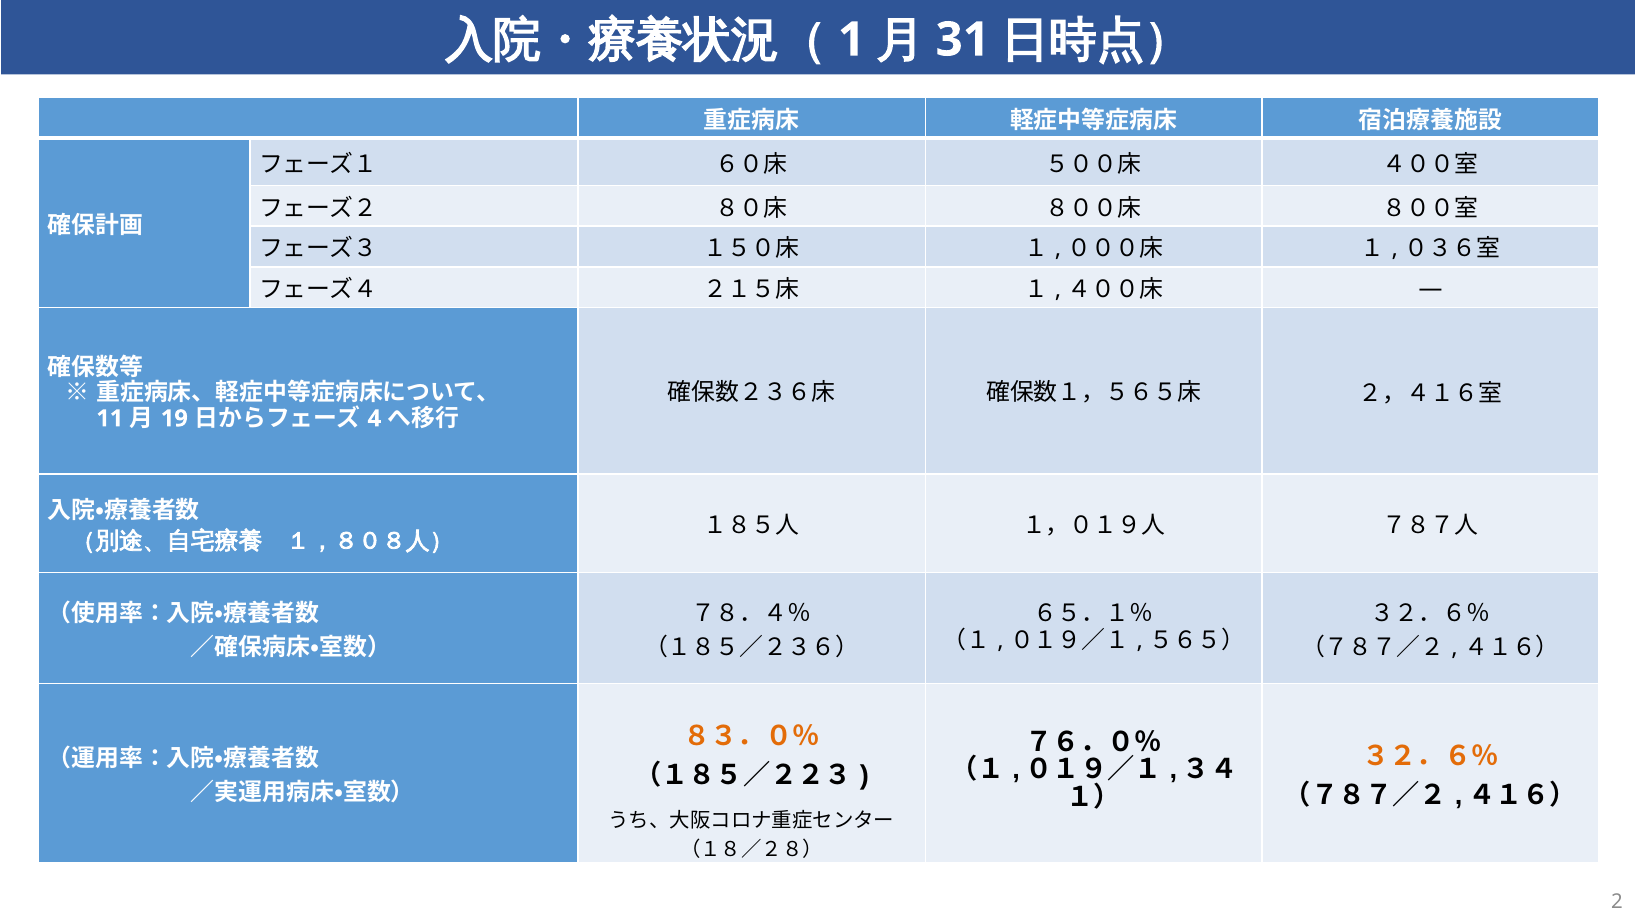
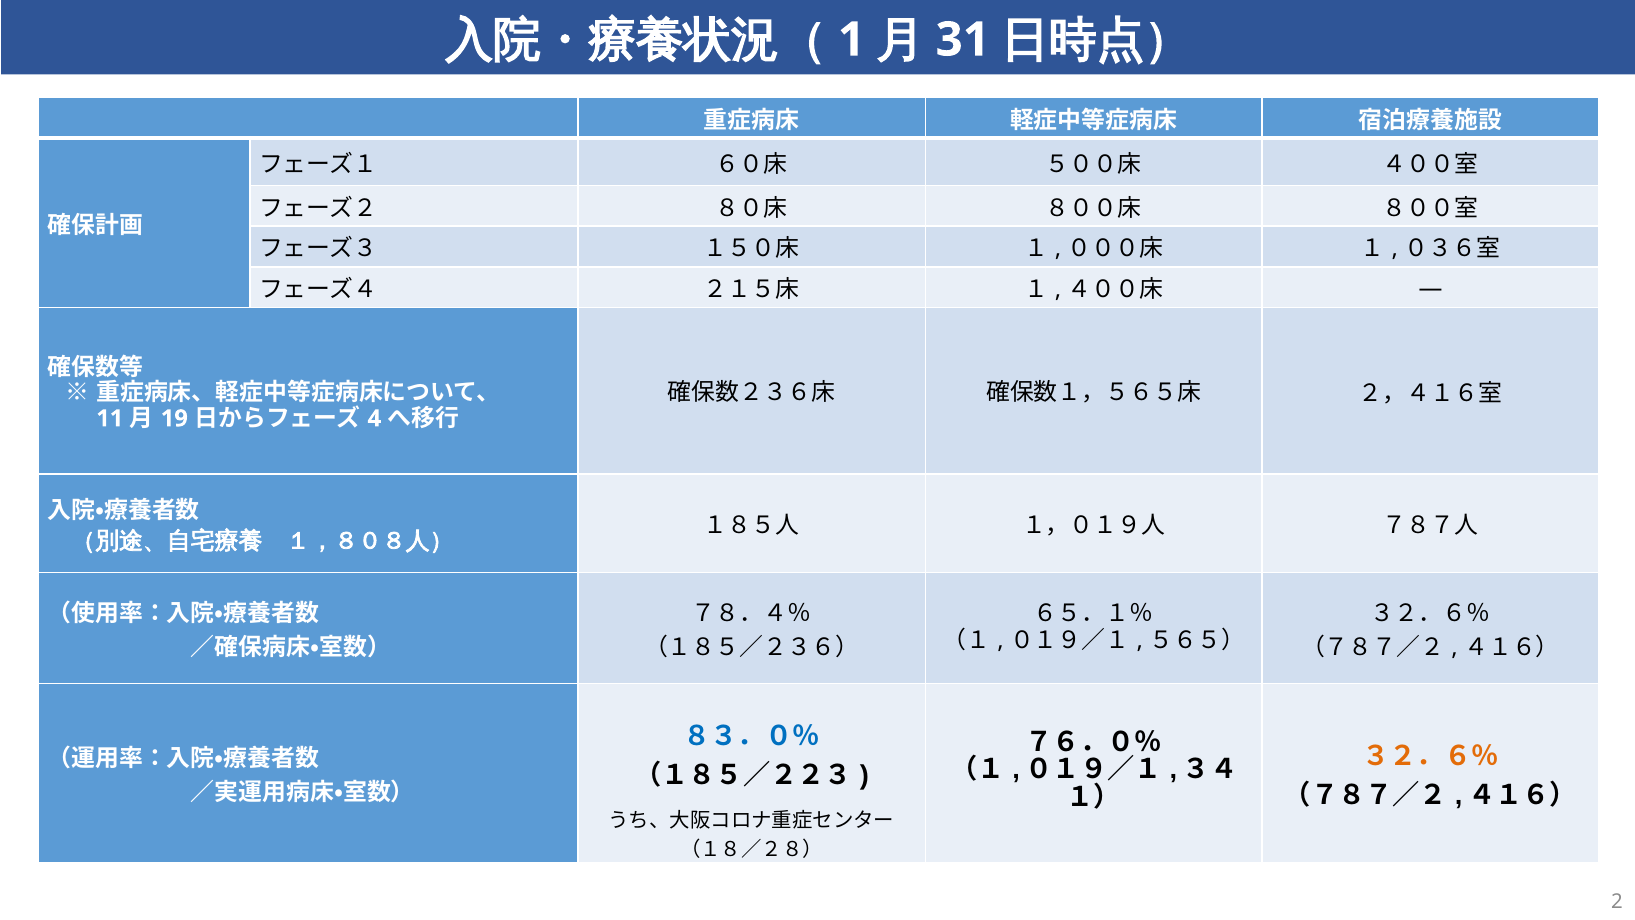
８３．０％ colour: orange -> blue
